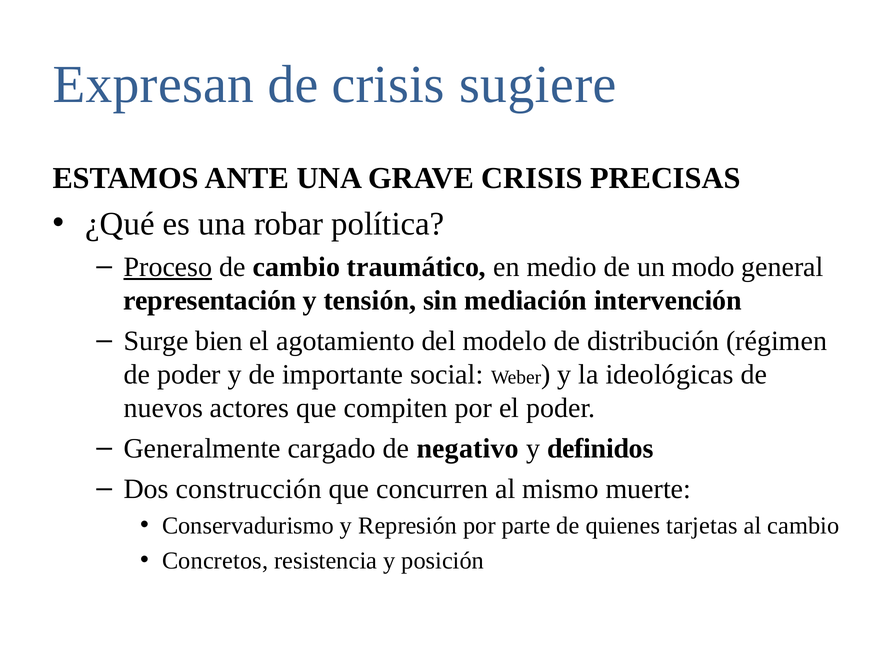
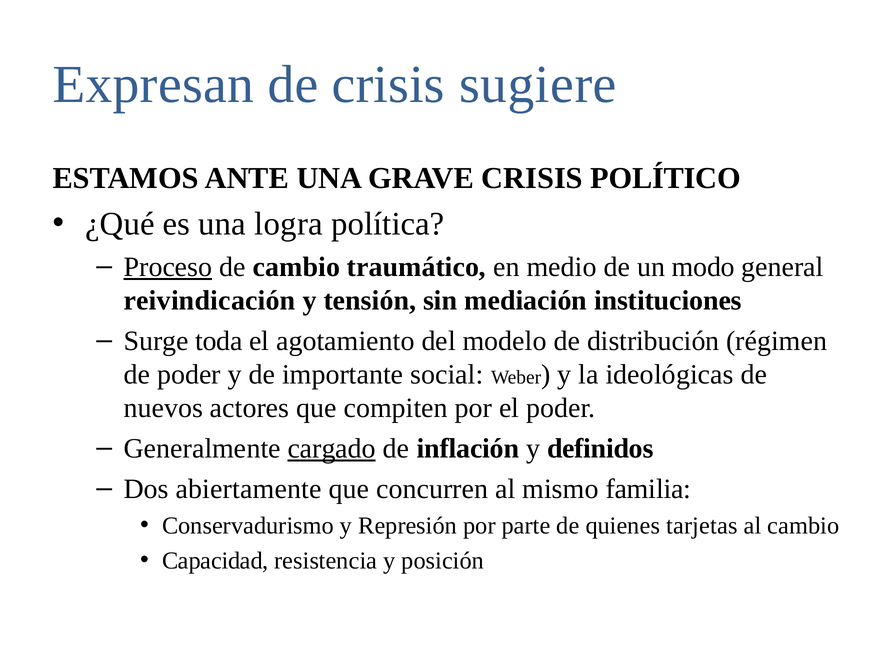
PRECISAS: PRECISAS -> POLÍTICO
robar: robar -> logra
representación: representación -> reivindicación
intervención: intervención -> instituciones
bien: bien -> toda
cargado underline: none -> present
negativo: negativo -> inflación
construcción: construcción -> abiertamente
muerte: muerte -> familia
Concretos: Concretos -> Capacidad
